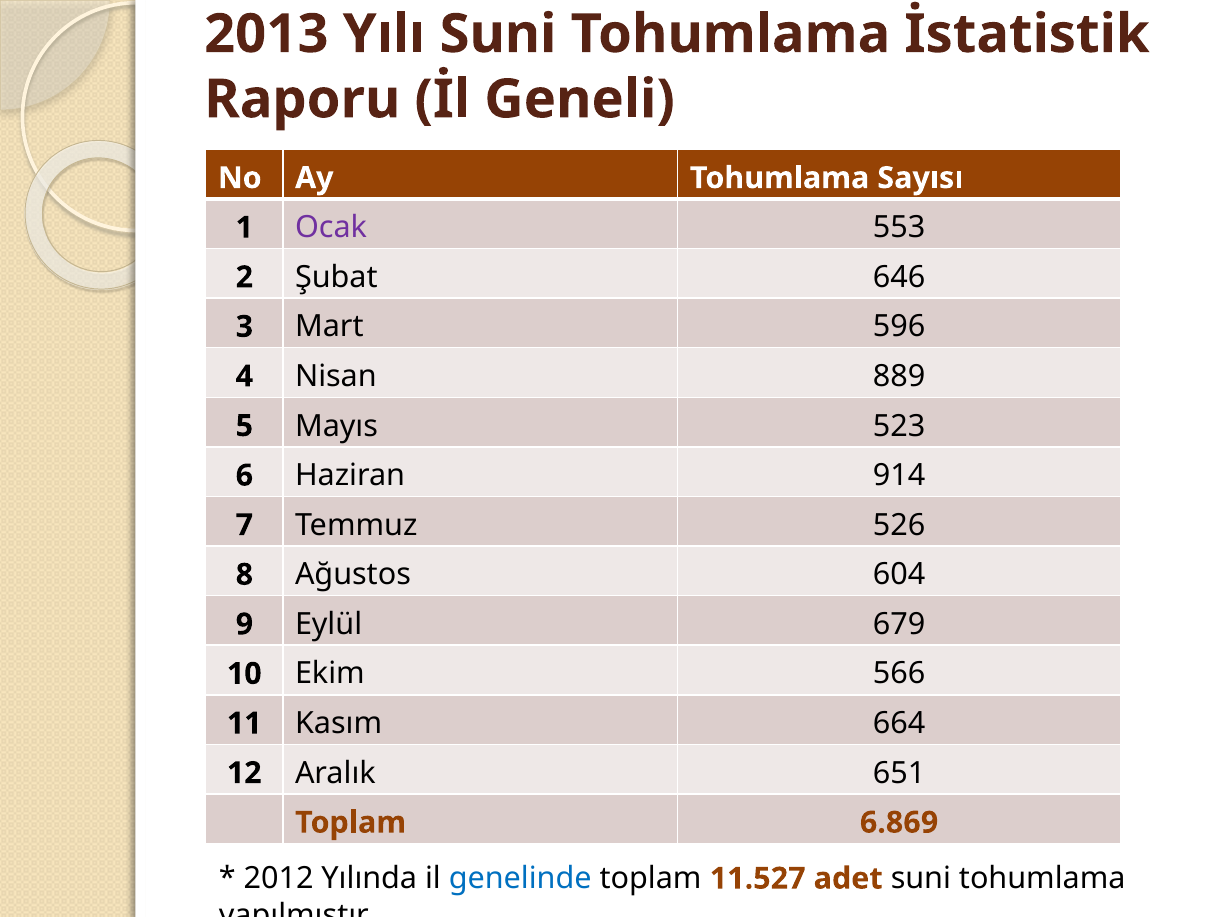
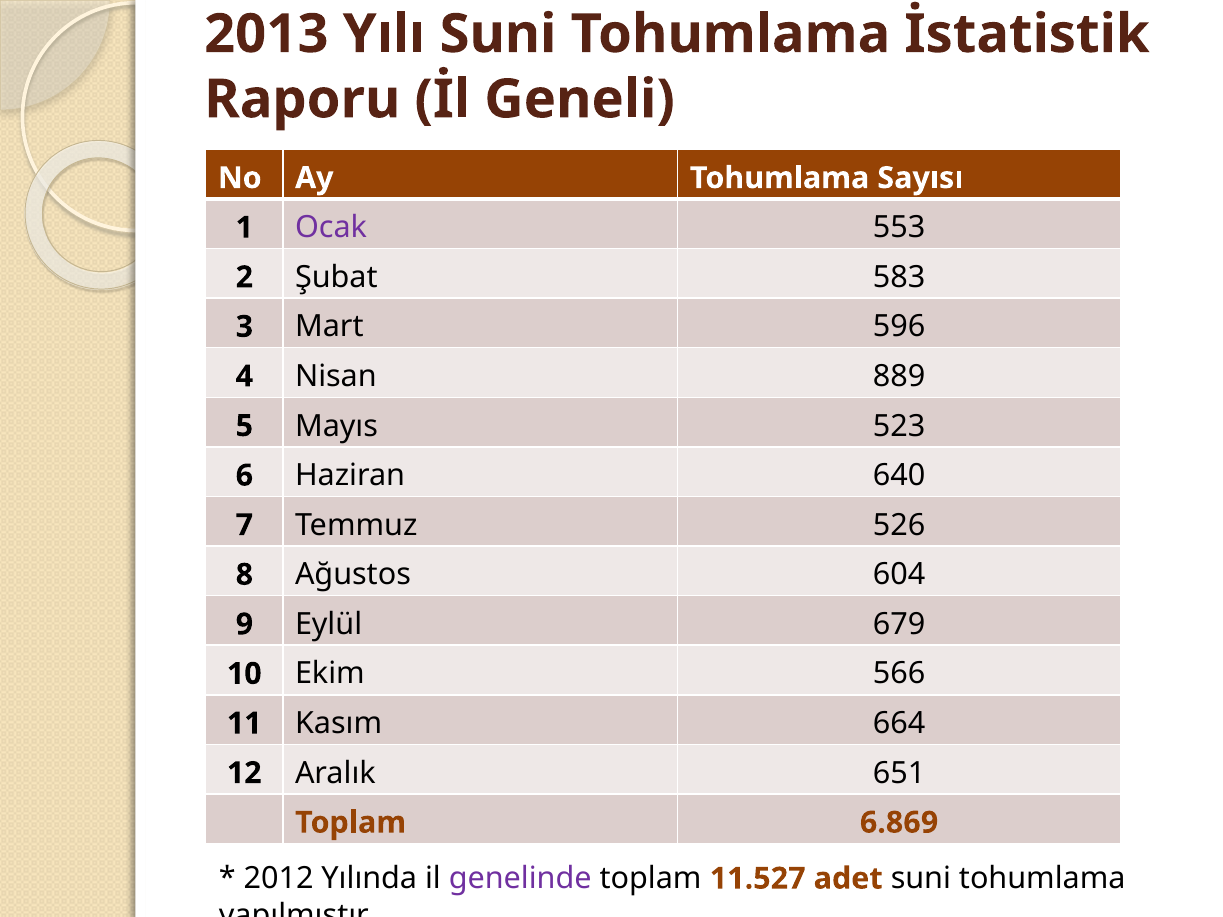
646: 646 -> 583
914: 914 -> 640
genelinde colour: blue -> purple
